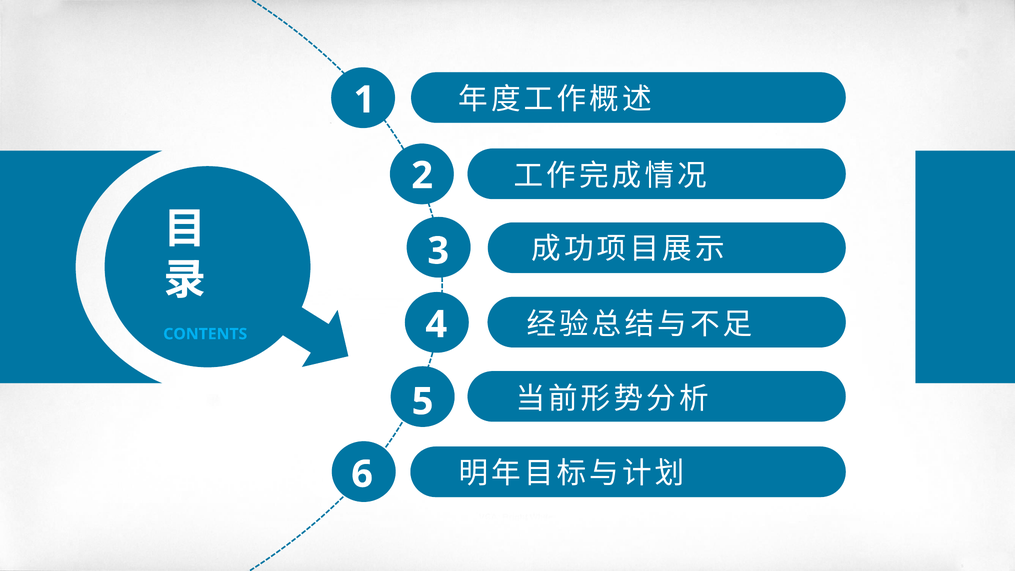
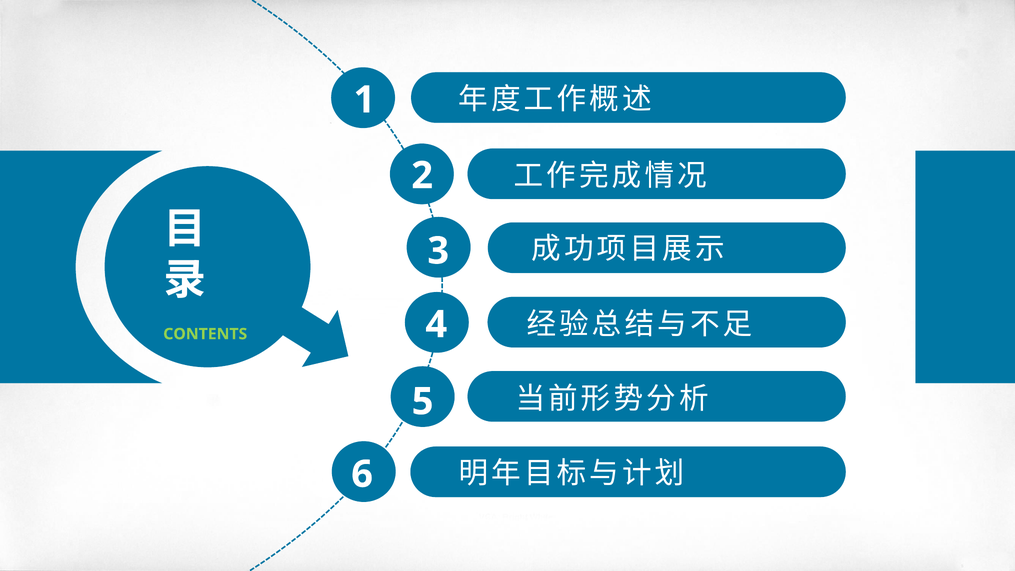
CONTENTS colour: light blue -> light green
